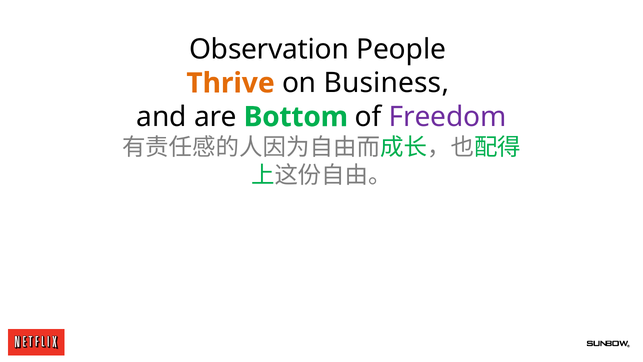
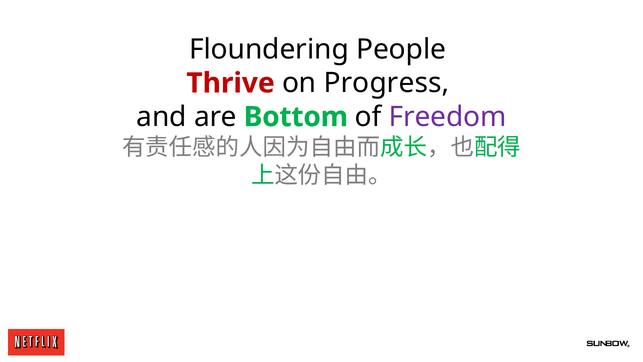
Observation: Observation -> Floundering
Thrive colour: orange -> red
Business: Business -> Progress
